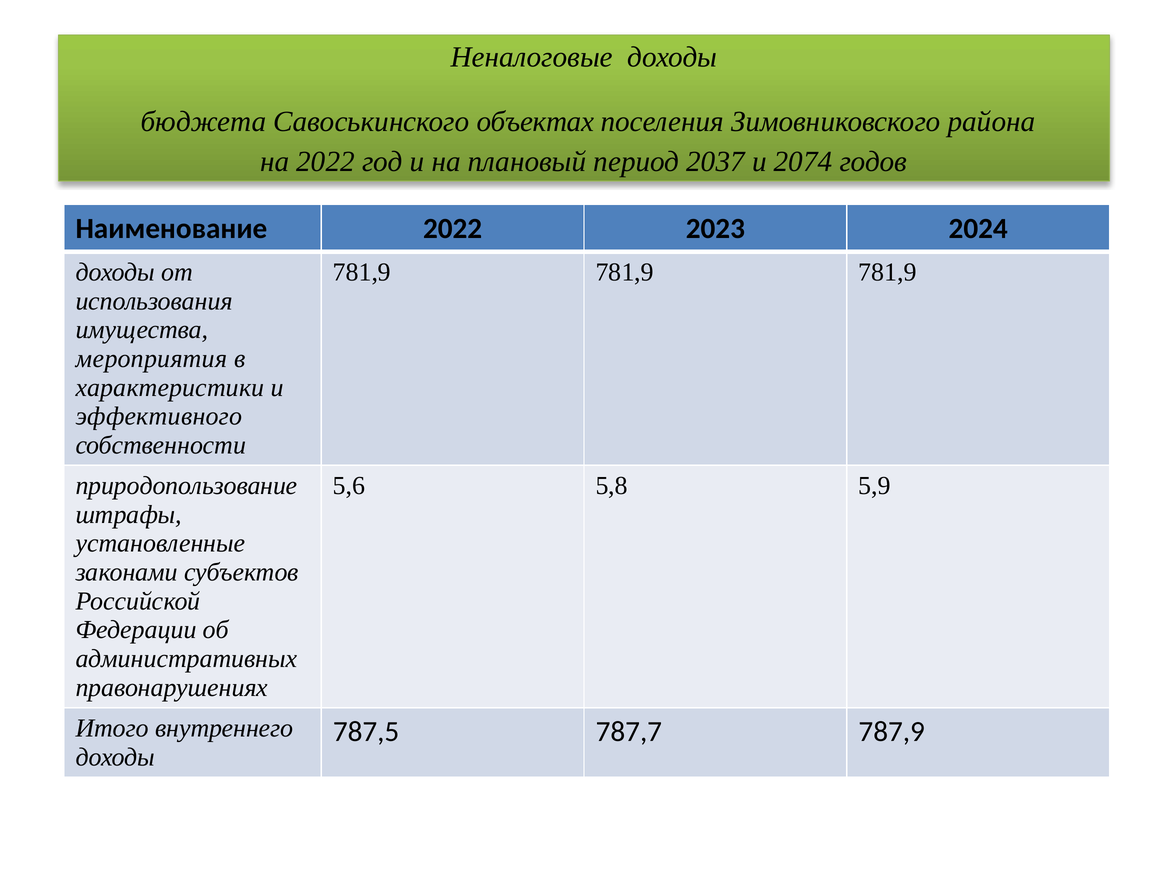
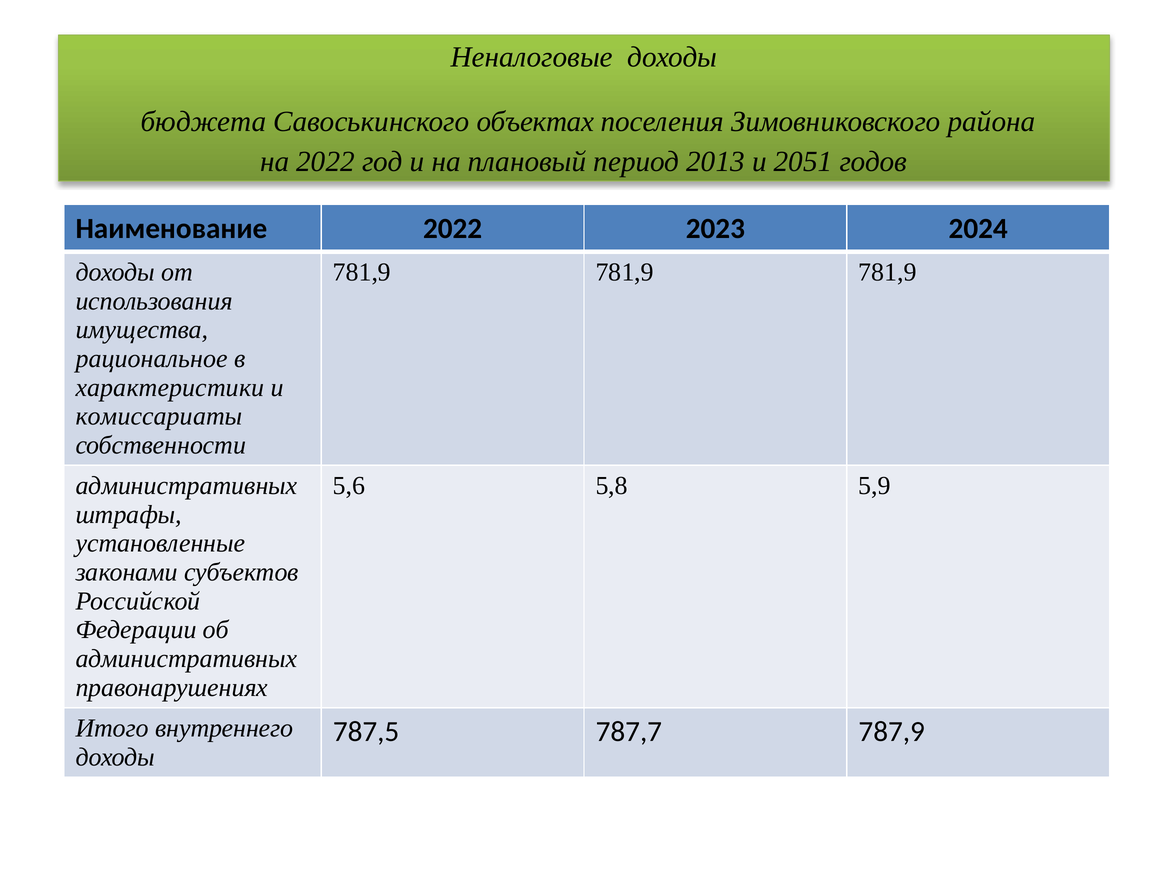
2037: 2037 -> 2013
2074: 2074 -> 2051
мероприятия: мероприятия -> рациональное
эффективного: эффективного -> комиссариаты
природопользование at (187, 486): природопользование -> административных
